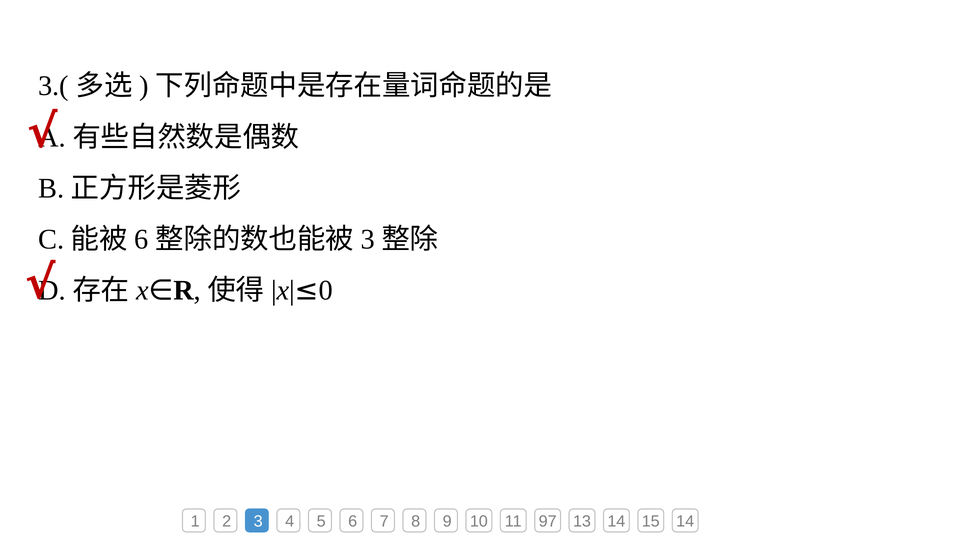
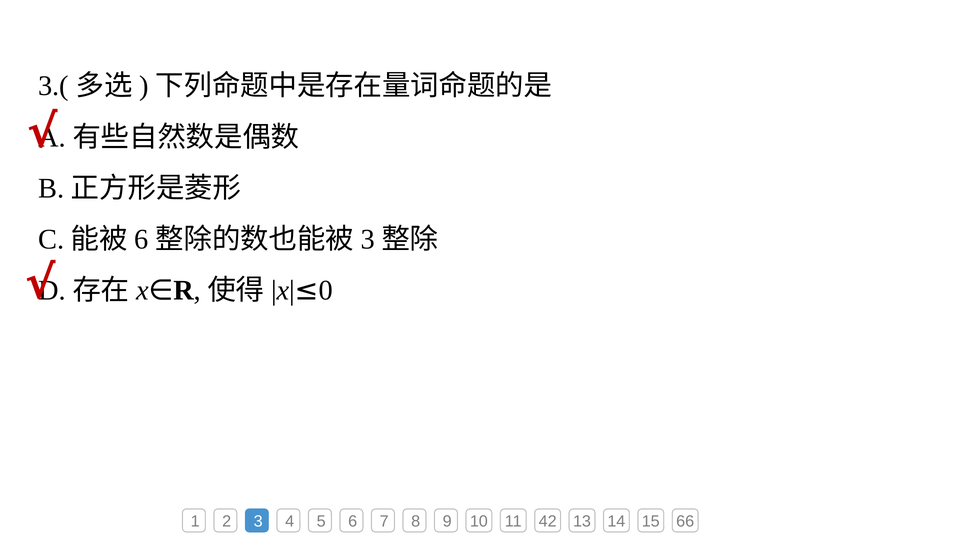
97: 97 -> 42
15 14: 14 -> 66
